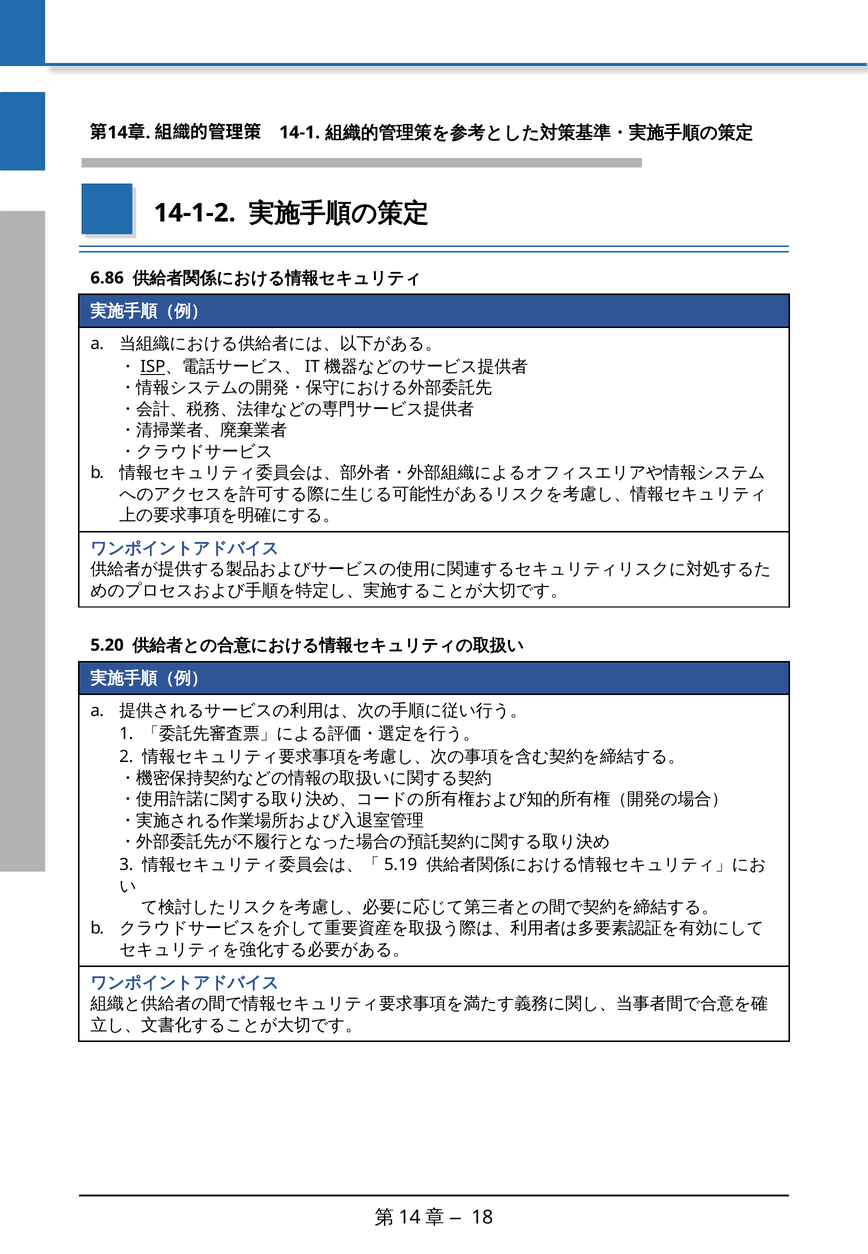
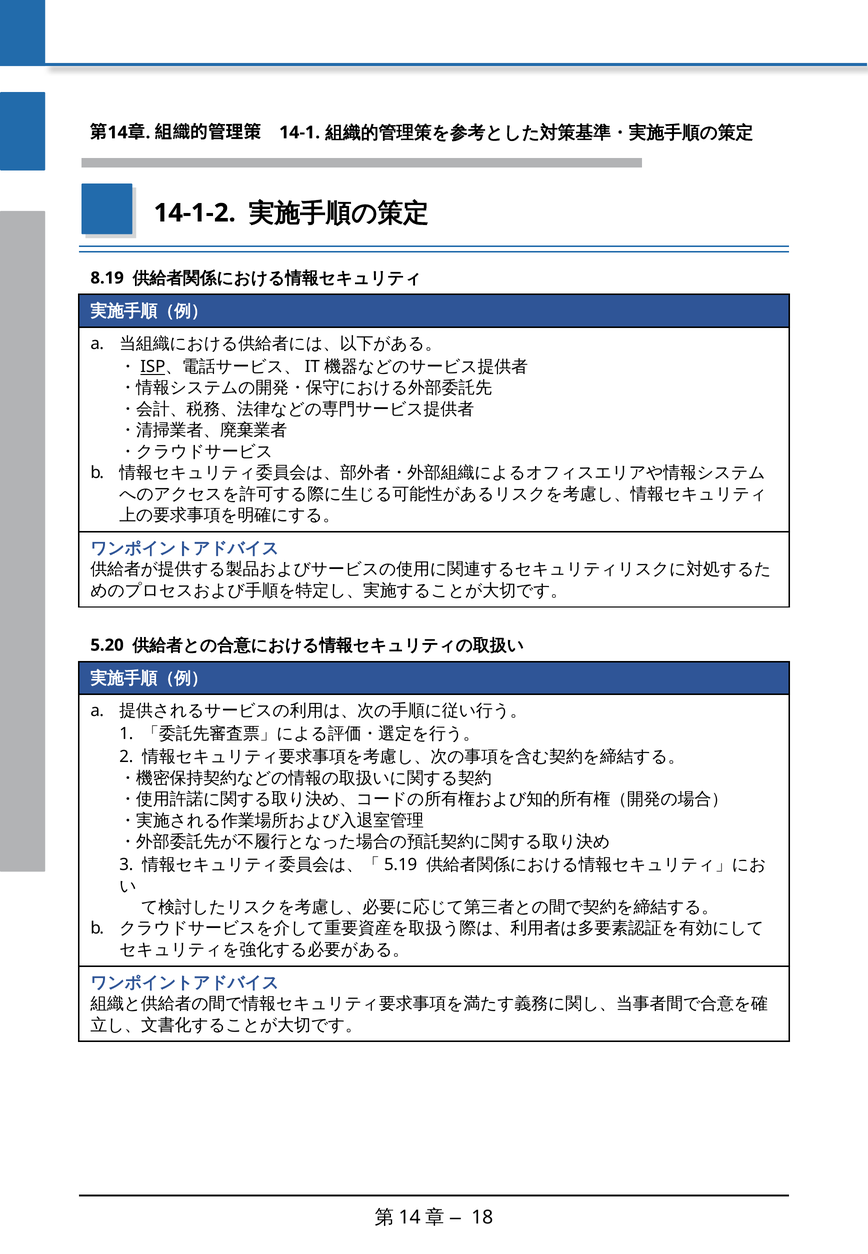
6.86: 6.86 -> 8.19
